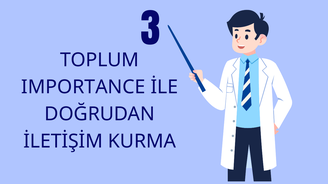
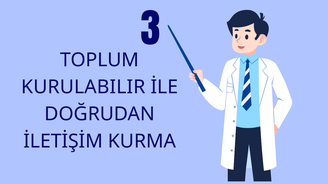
IMPORTANCE: IMPORTANCE -> KURULABILIR
